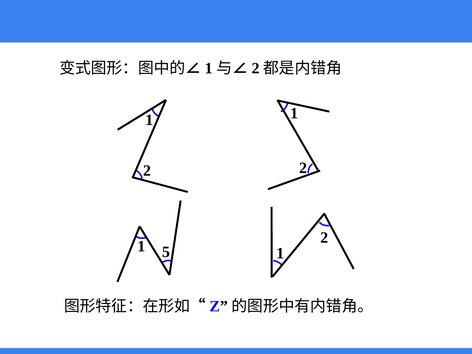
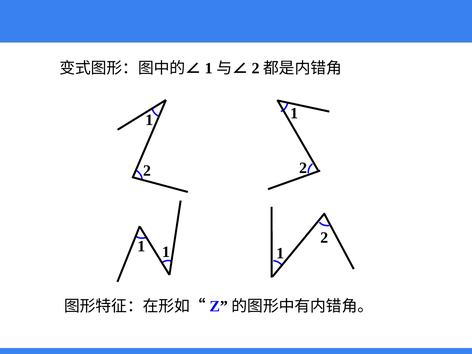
5 at (166, 252): 5 -> 1
